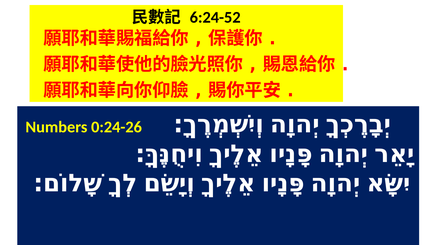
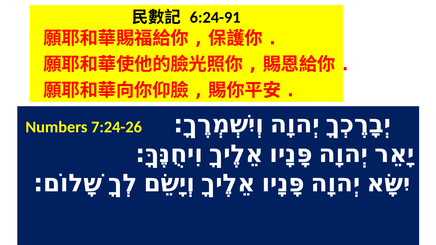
6:24-52: 6:24-52 -> 6:24-91
0:24-26: 0:24-26 -> 7:24-26
